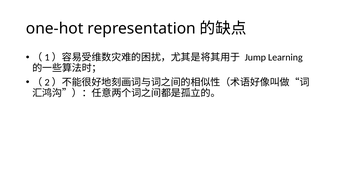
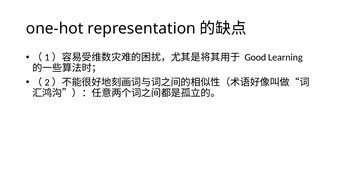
Jump: Jump -> Good
